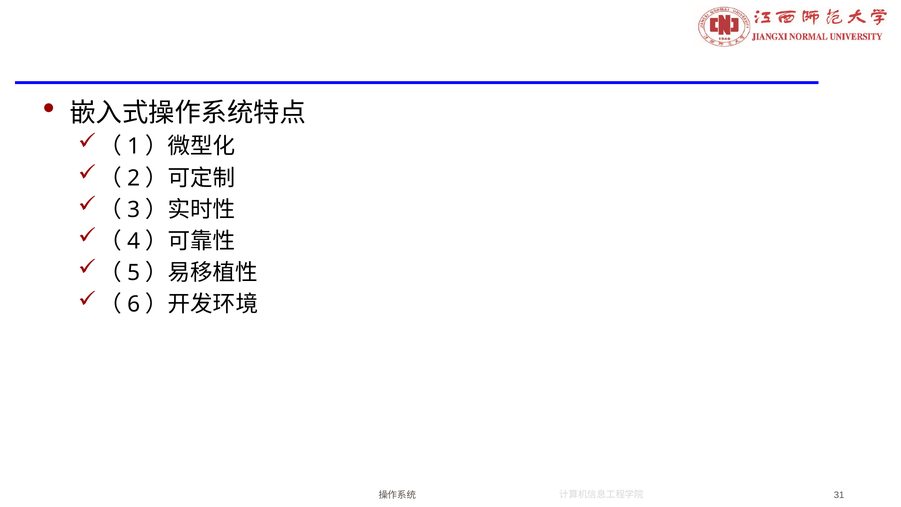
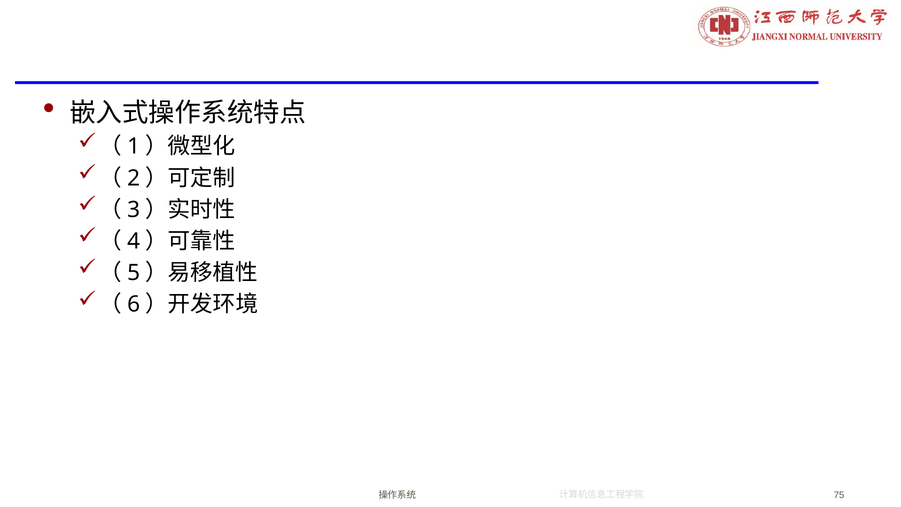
31: 31 -> 75
